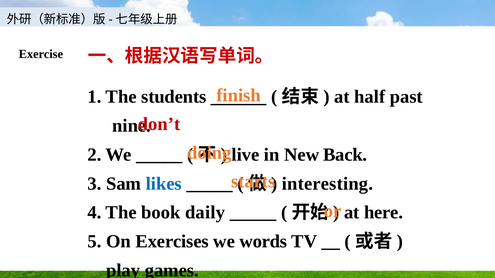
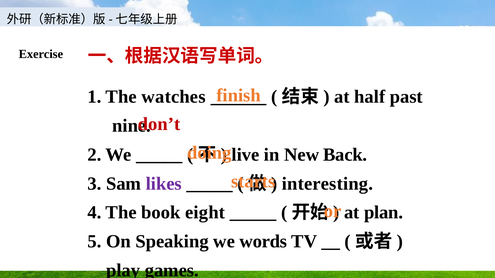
students: students -> watches
likes colour: blue -> purple
daily: daily -> eight
here: here -> plan
Exercises: Exercises -> Speaking
